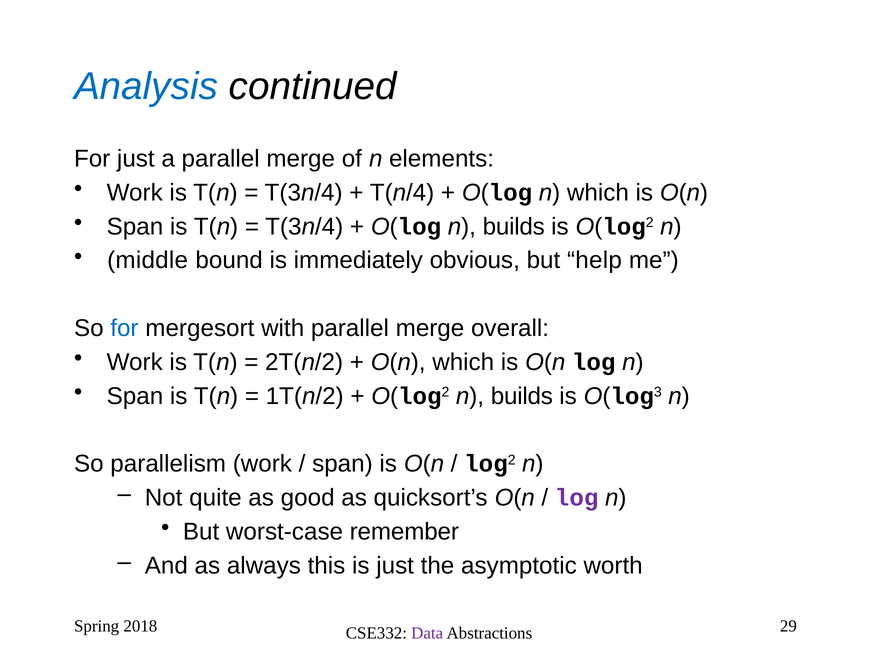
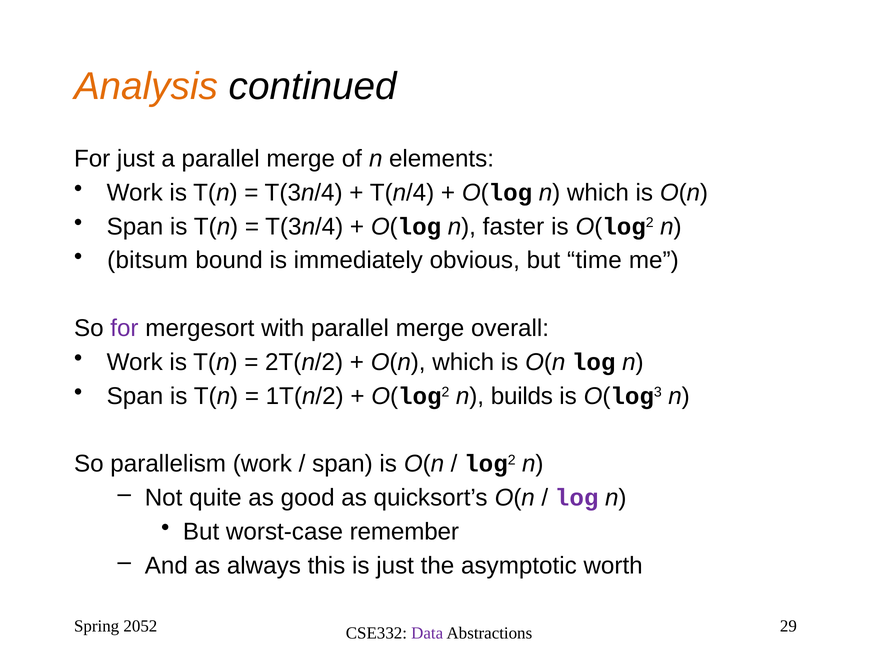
Analysis colour: blue -> orange
O(log n builds: builds -> faster
middle: middle -> bitsum
help: help -> time
for at (124, 328) colour: blue -> purple
2018: 2018 -> 2052
